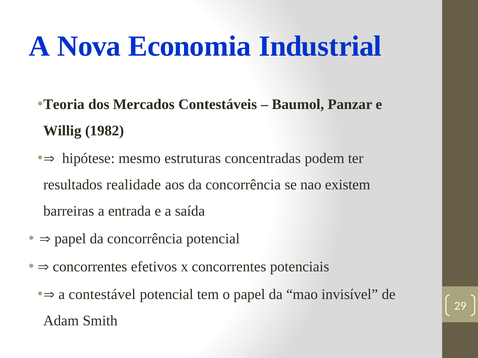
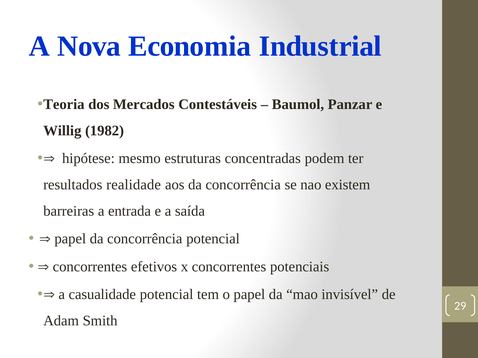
contestável: contestável -> casualidade
